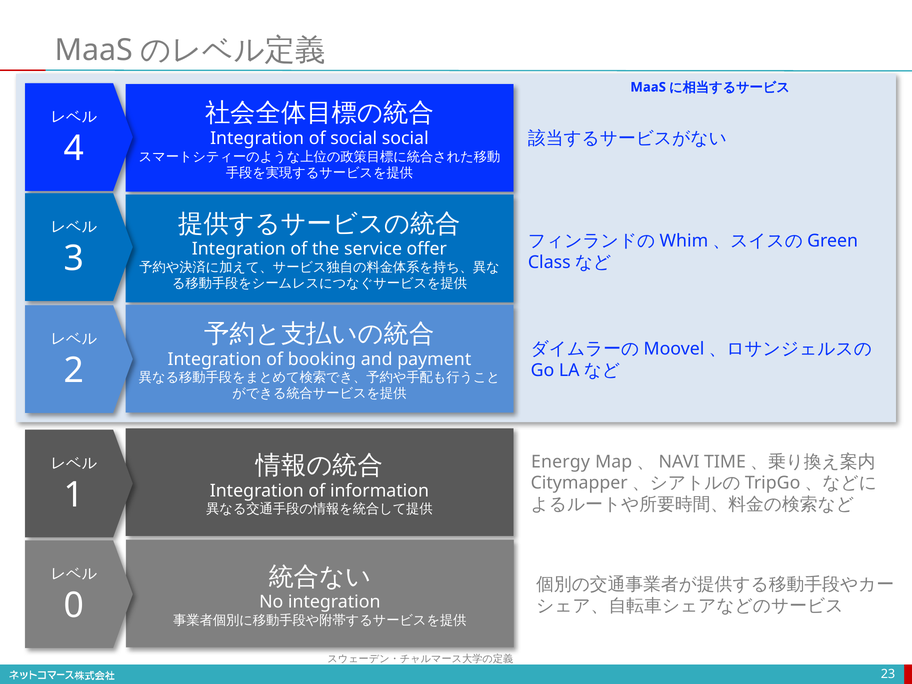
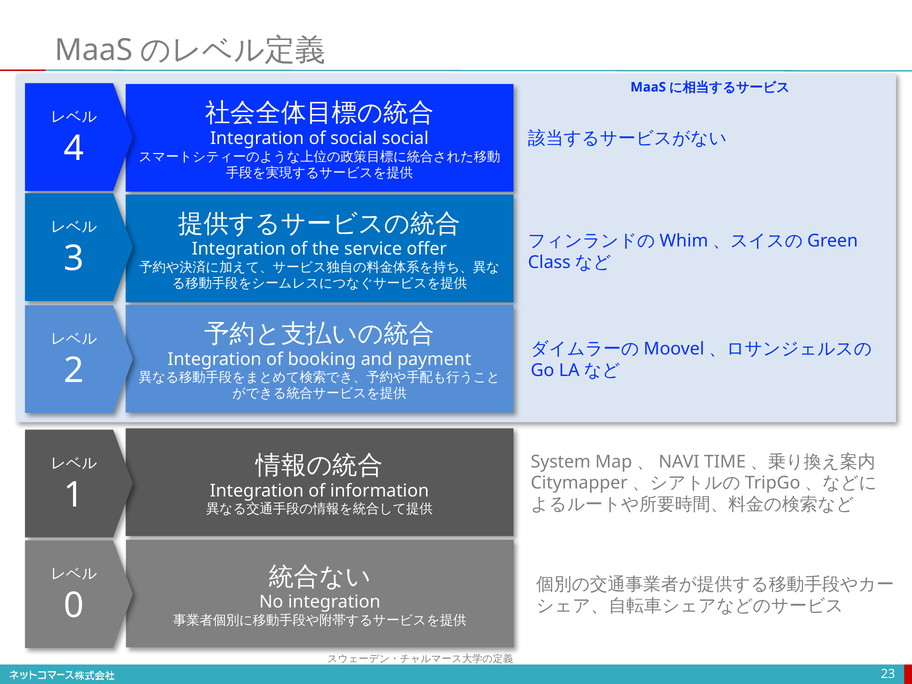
Energy: Energy -> System
